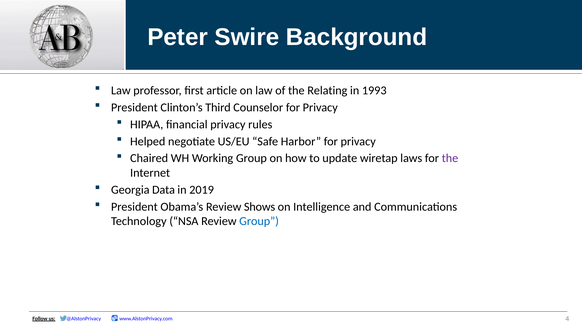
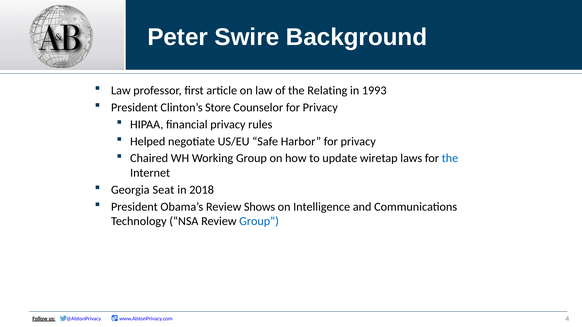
Third: Third -> Store
the at (450, 159) colour: purple -> blue
Data: Data -> Seat
2019: 2019 -> 2018
